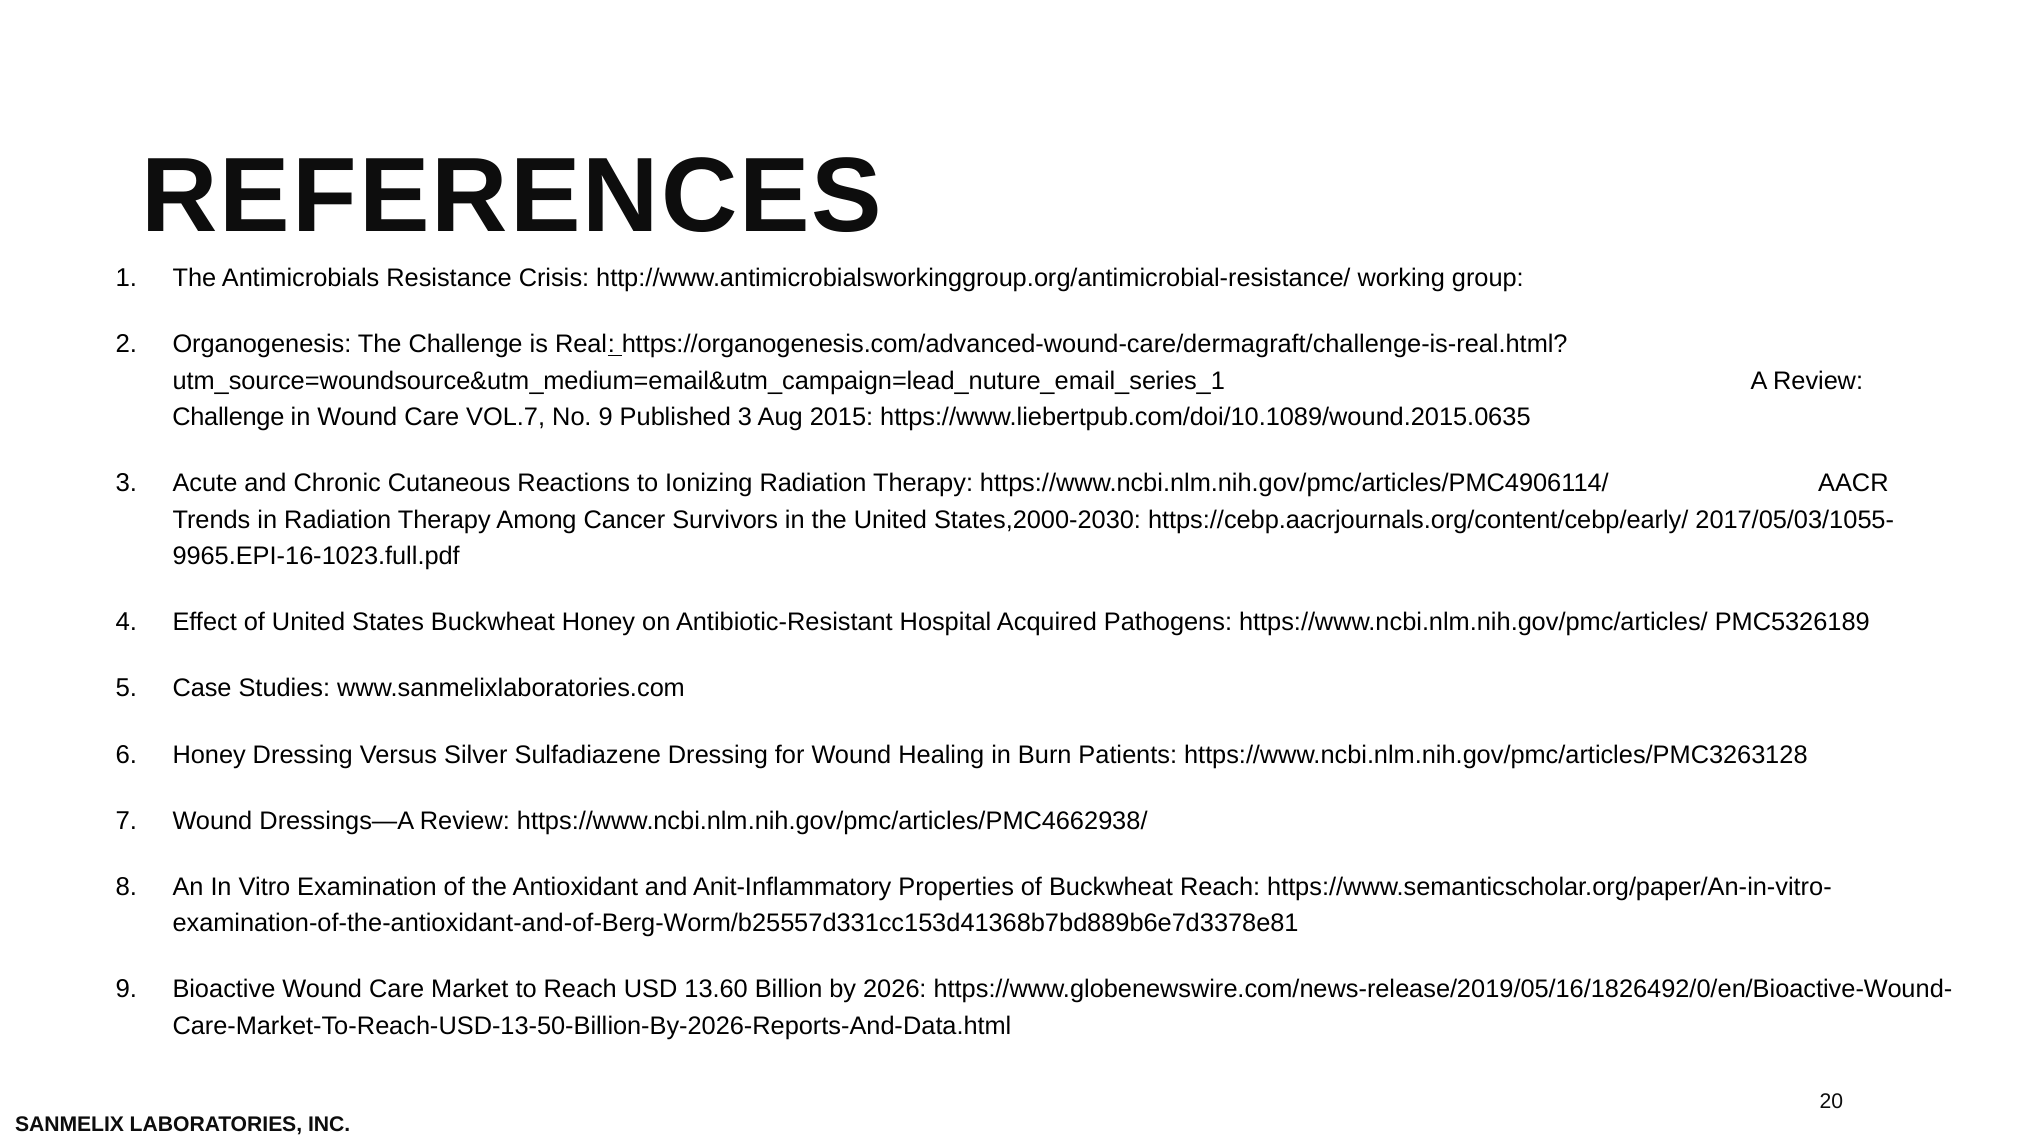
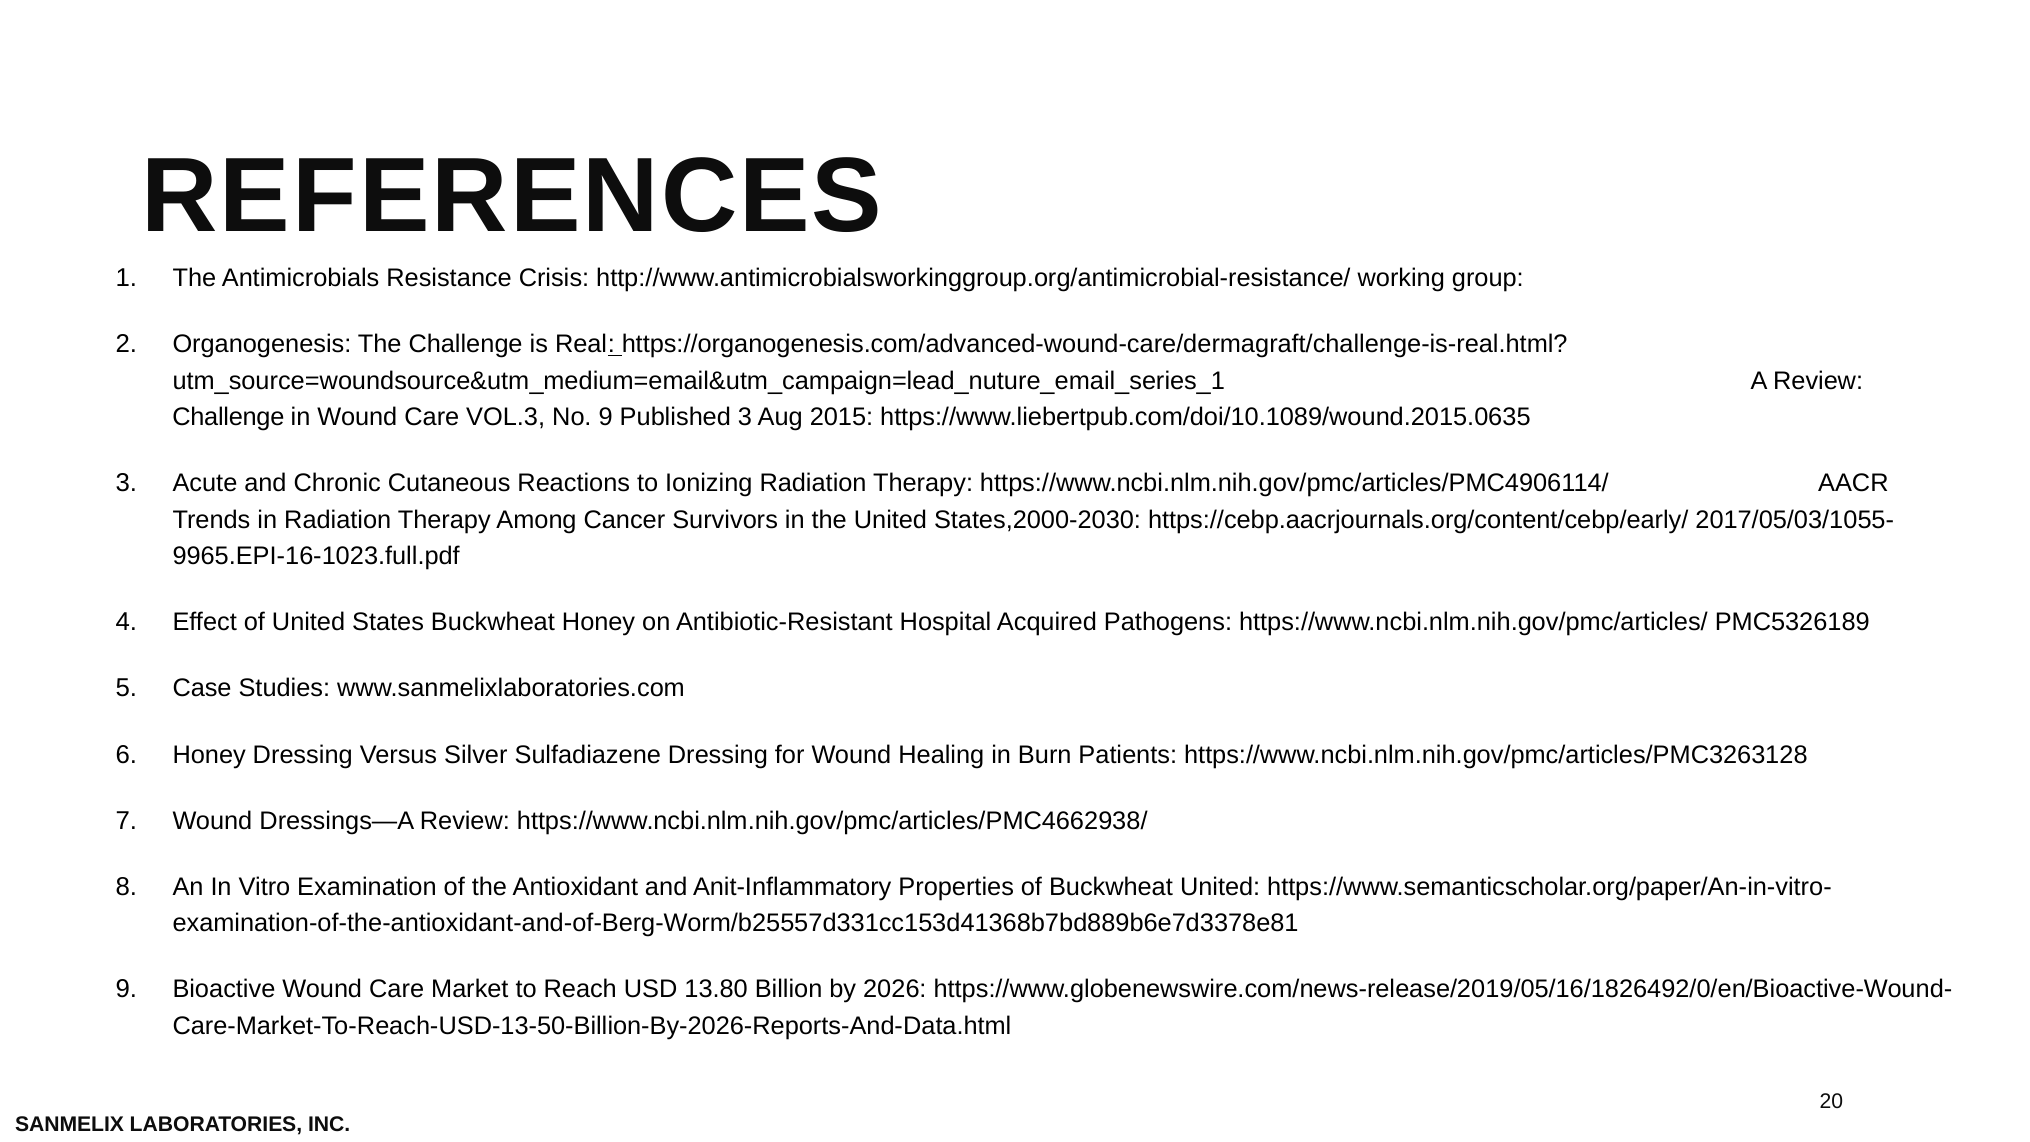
VOL.7: VOL.7 -> VOL.3
Buckwheat Reach: Reach -> United
13.60: 13.60 -> 13.80
